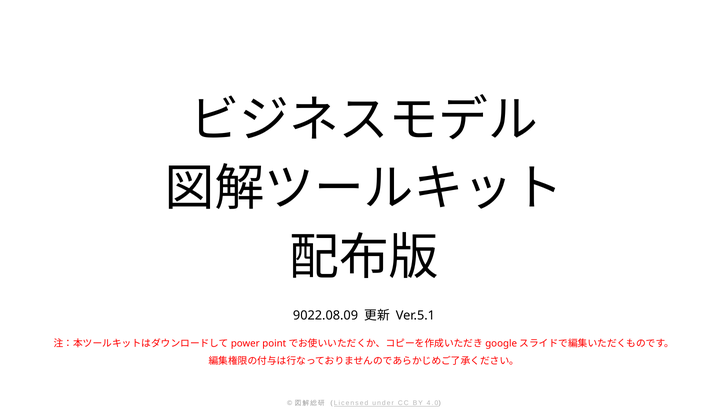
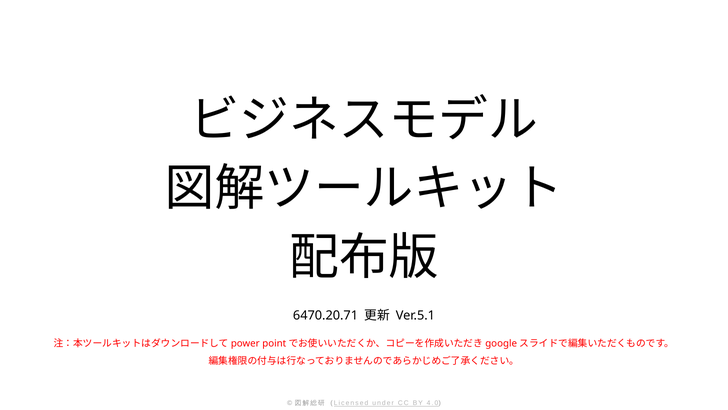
9022.08.09: 9022.08.09 -> 6470.20.71
